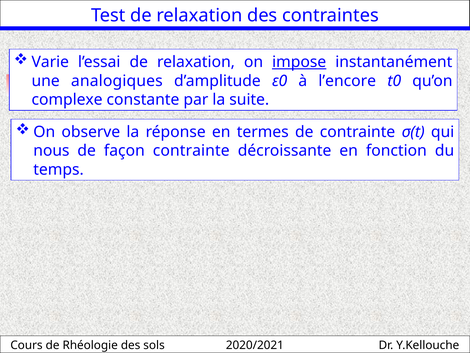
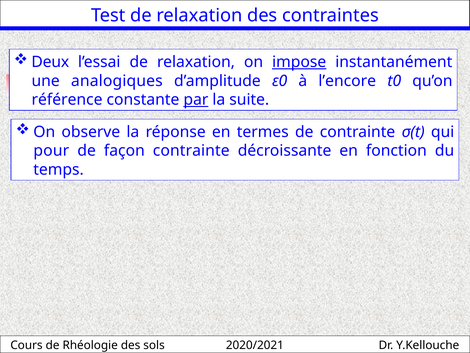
Varie: Varie -> Deux
complexe: complexe -> référence
par underline: none -> present
nous: nous -> pour
